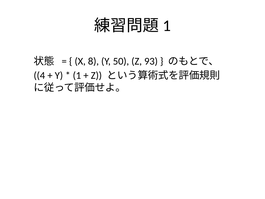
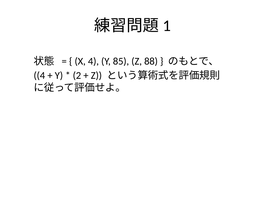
X 8: 8 -> 4
50: 50 -> 85
93: 93 -> 88
1: 1 -> 2
